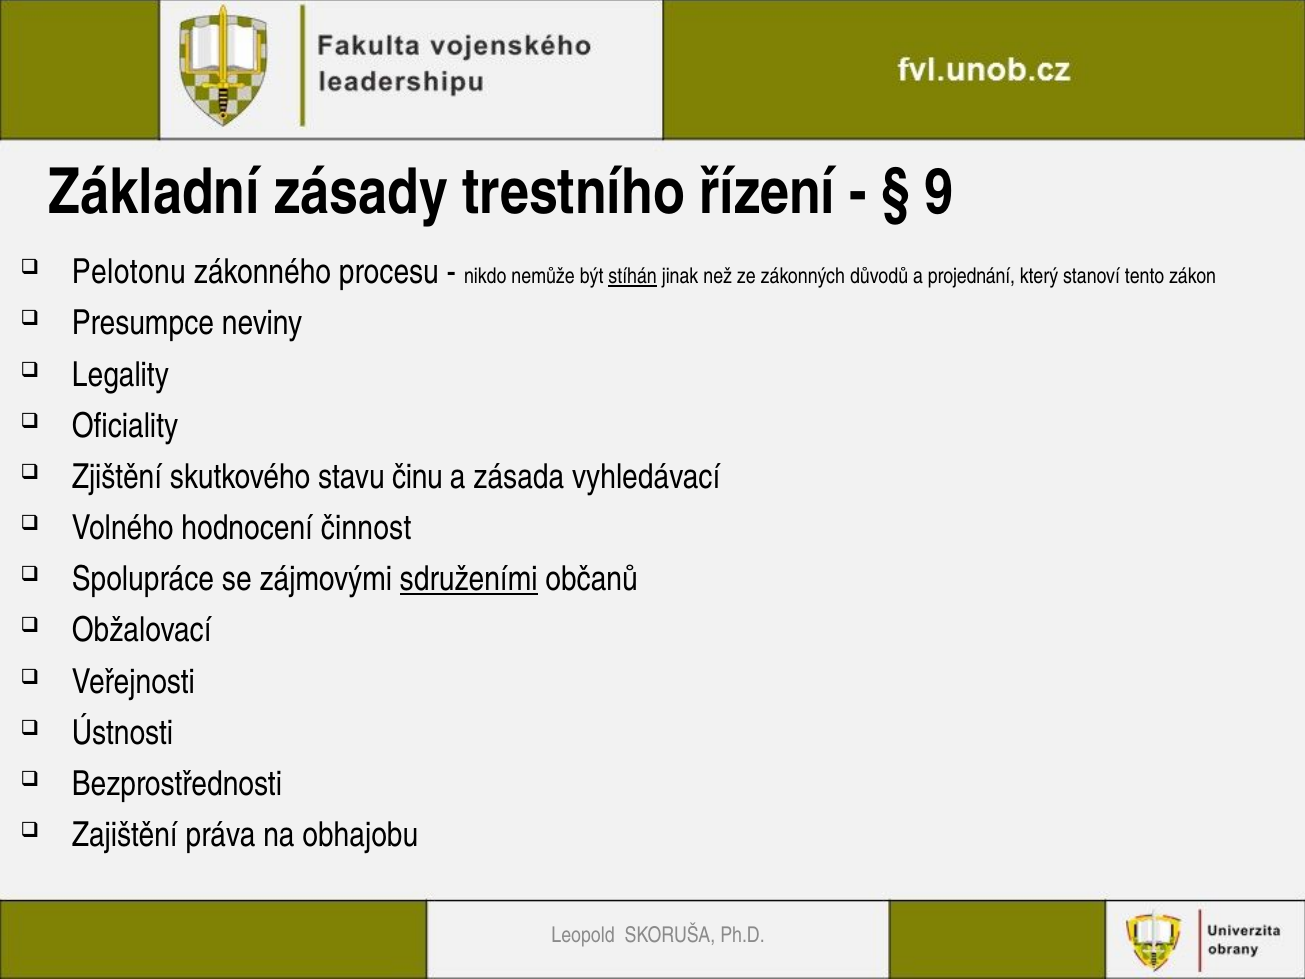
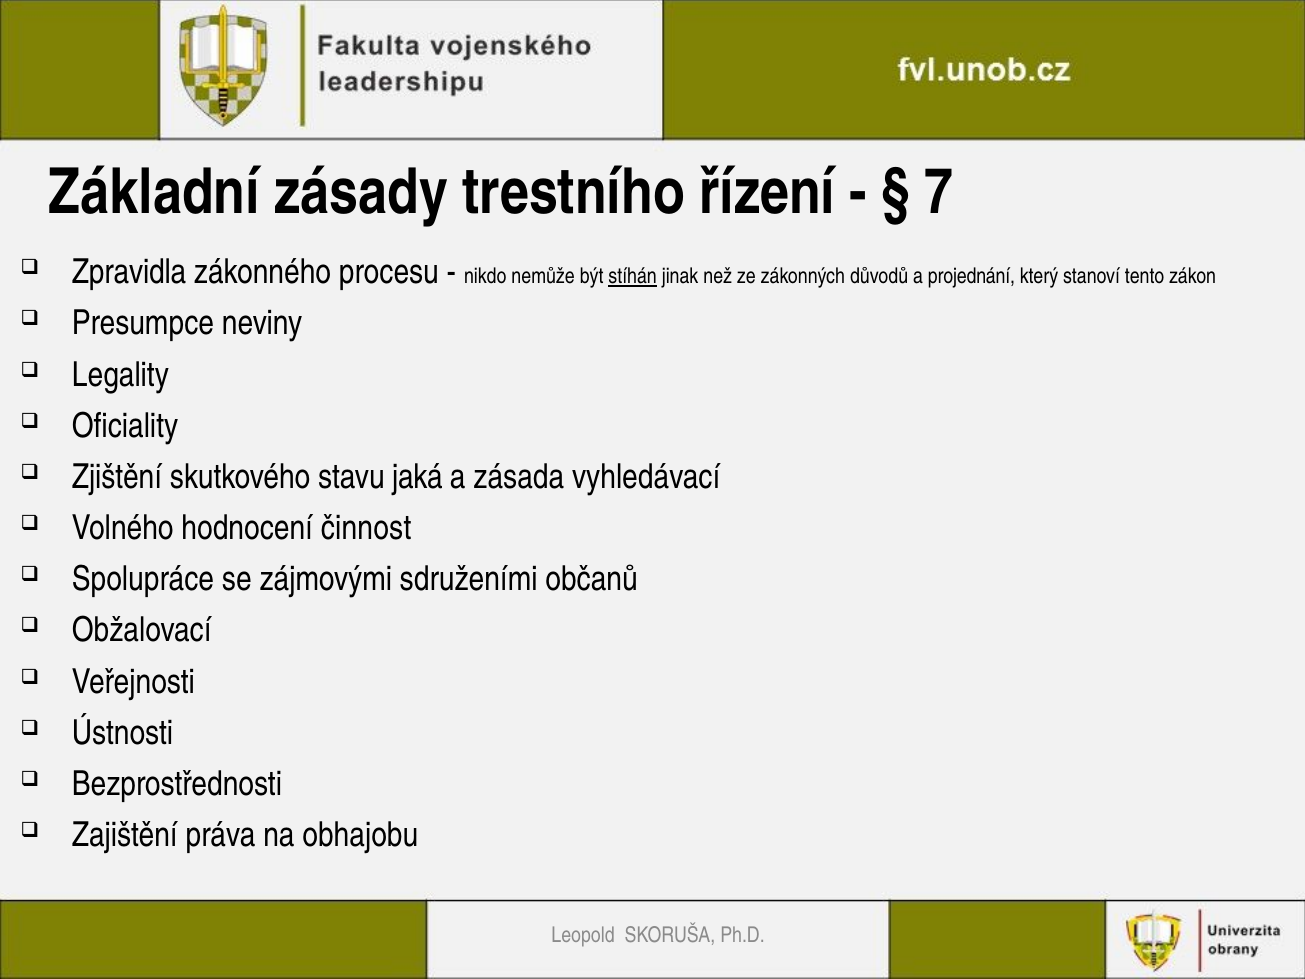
9: 9 -> 7
Pelotonu: Pelotonu -> Zpravidla
činu: činu -> jaká
sdruženími underline: present -> none
